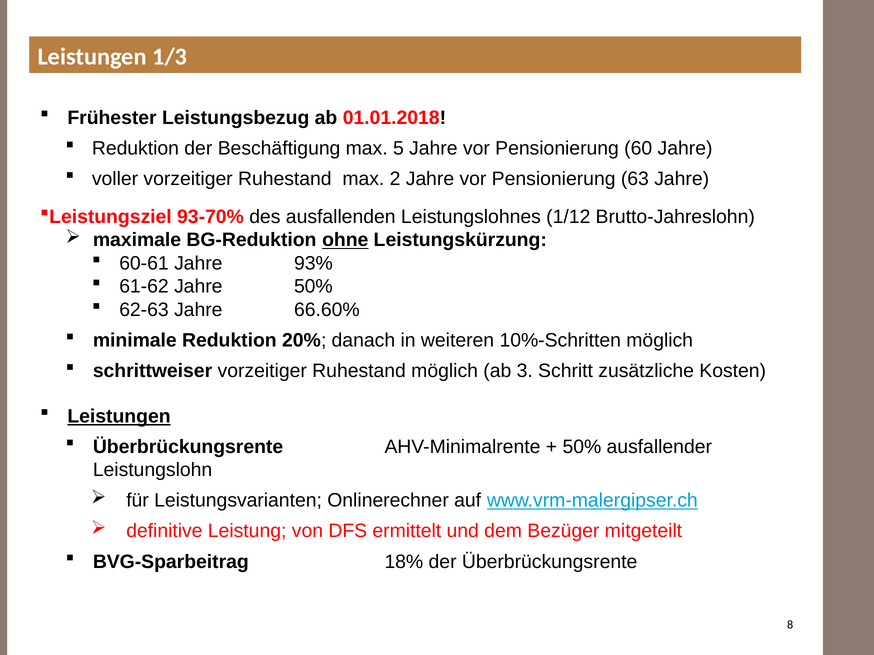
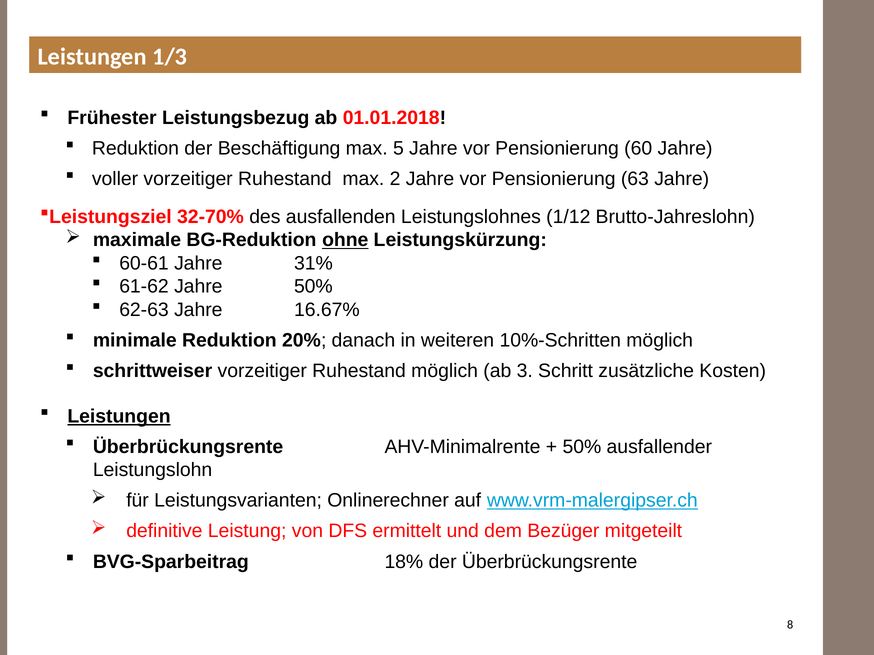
93-70%: 93-70% -> 32-70%
93%: 93% -> 31%
66.60%: 66.60% -> 16.67%
